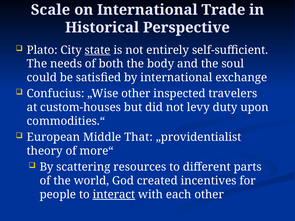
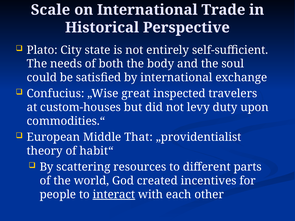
state underline: present -> none
„Wise other: other -> great
more“: more“ -> habit“
